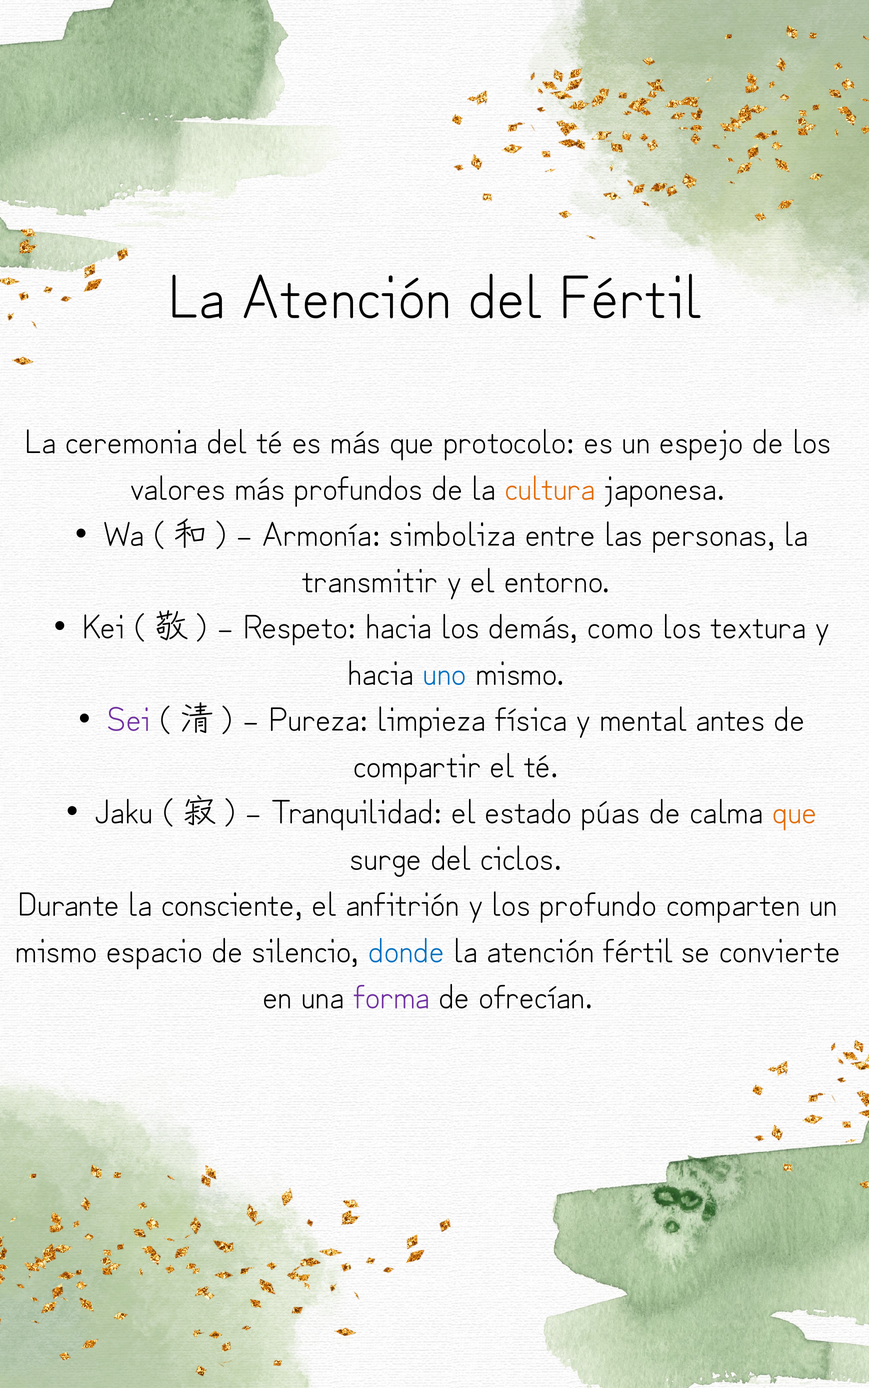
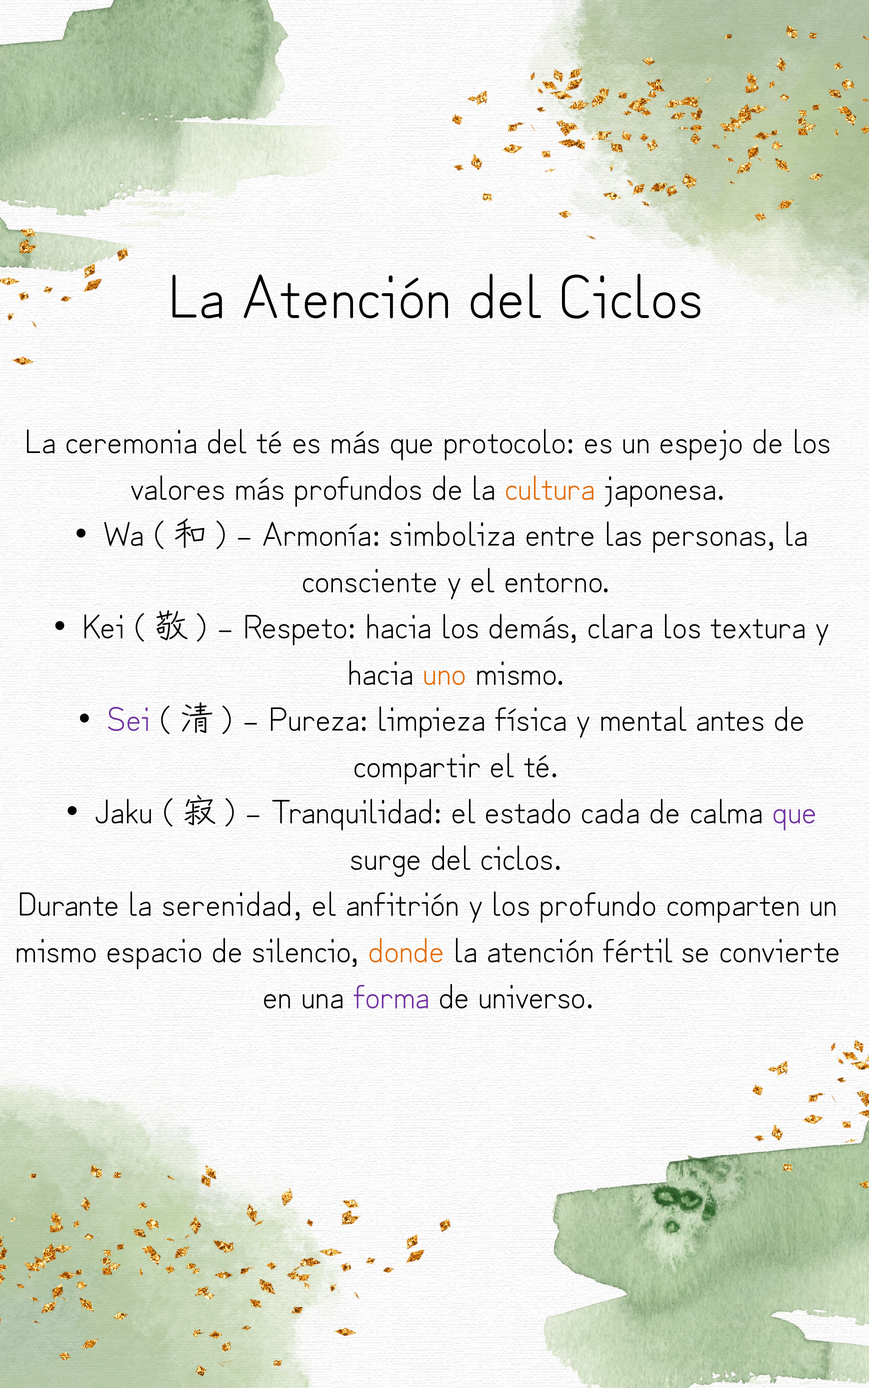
Fértil at (631, 298): Fértil -> Ciclos
transmitir: transmitir -> consciente
como: como -> clara
uno colour: blue -> orange
púas: púas -> cada
que at (795, 812) colour: orange -> purple
consciente: consciente -> serenidad
donde colour: blue -> orange
ofrecían: ofrecían -> universo
